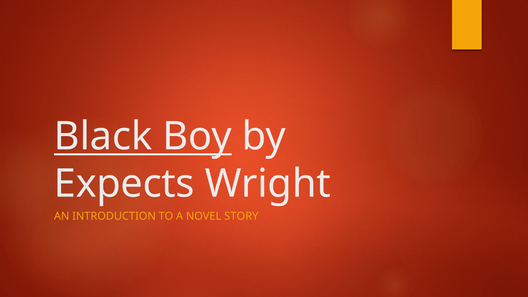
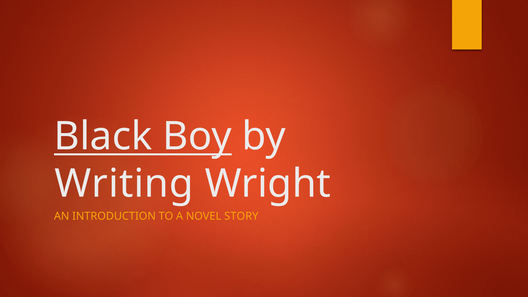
Expects: Expects -> Writing
